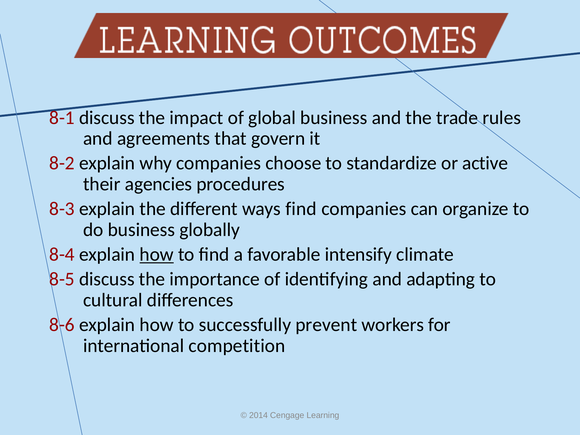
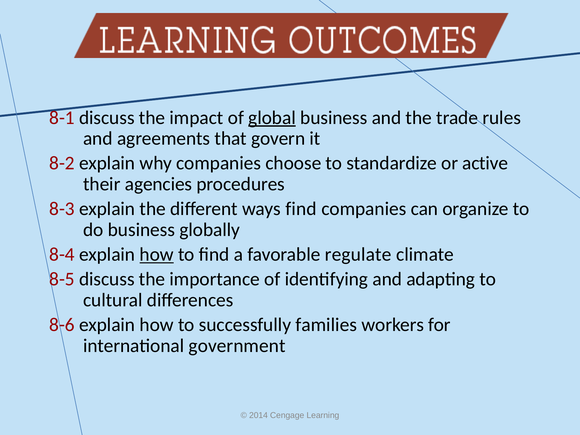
global underline: none -> present
intensify: intensify -> regulate
prevent: prevent -> families
competition: competition -> government
